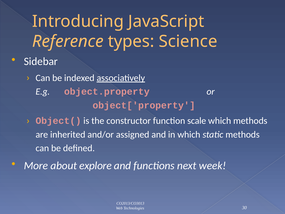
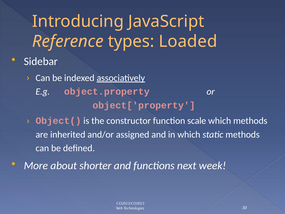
Science: Science -> Loaded
explore: explore -> shorter
